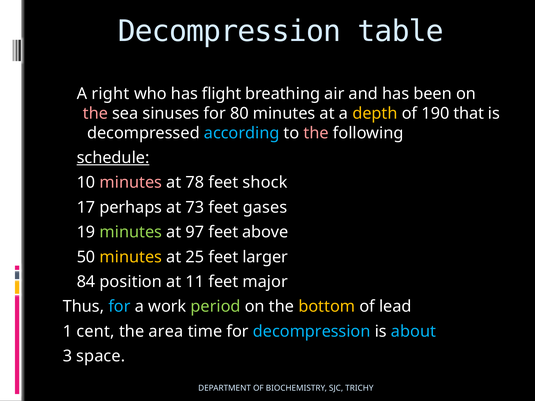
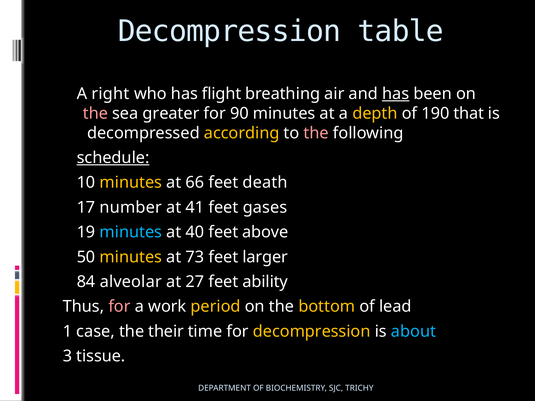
has at (396, 94) underline: none -> present
sinuses: sinuses -> greater
80: 80 -> 90
according colour: light blue -> yellow
minutes at (131, 183) colour: pink -> yellow
78: 78 -> 66
shock: shock -> death
perhaps: perhaps -> number
73: 73 -> 41
minutes at (131, 232) colour: light green -> light blue
97: 97 -> 40
25: 25 -> 73
position: position -> alveolar
11: 11 -> 27
major: major -> ability
for at (119, 307) colour: light blue -> pink
period colour: light green -> yellow
cent: cent -> case
area: area -> their
decompression at (312, 332) colour: light blue -> yellow
space: space -> tissue
